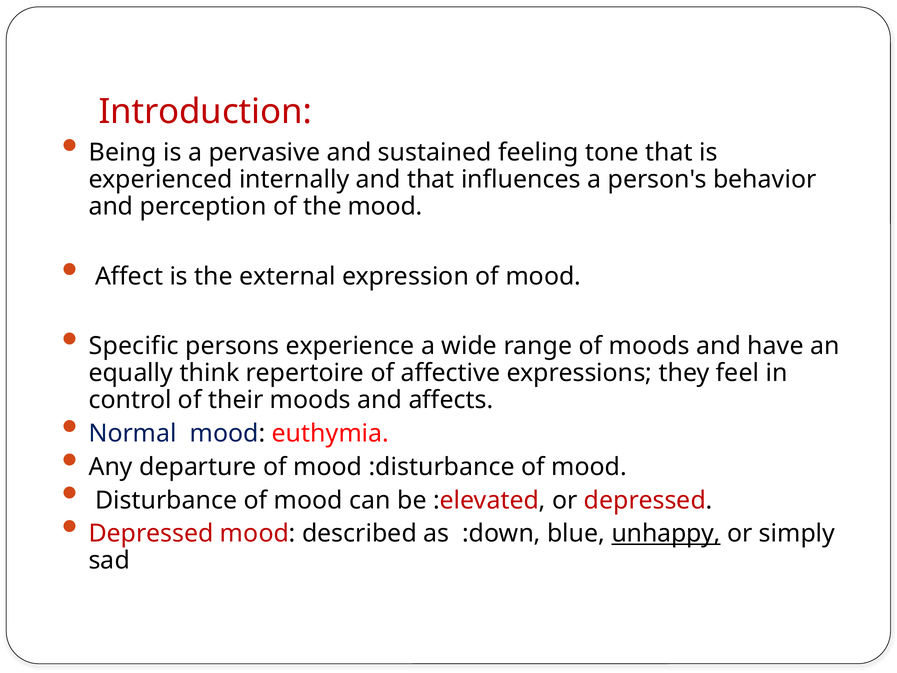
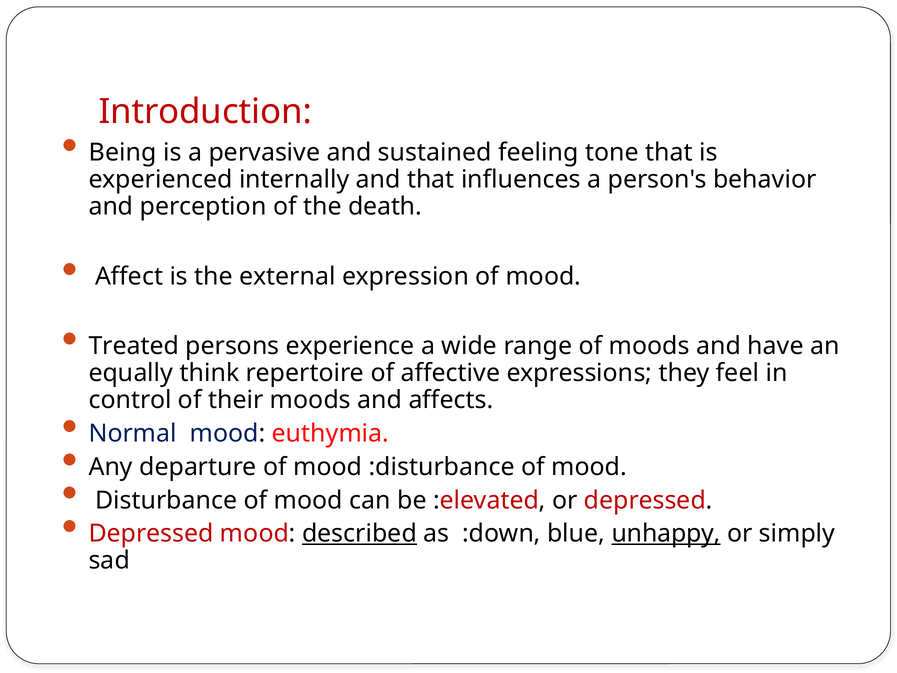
the mood: mood -> death
Specific: Specific -> Treated
described underline: none -> present
